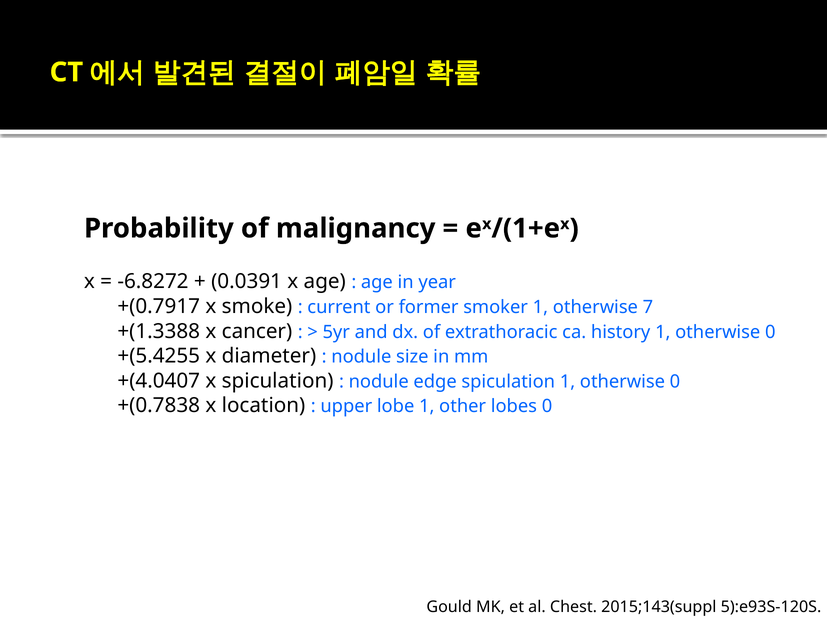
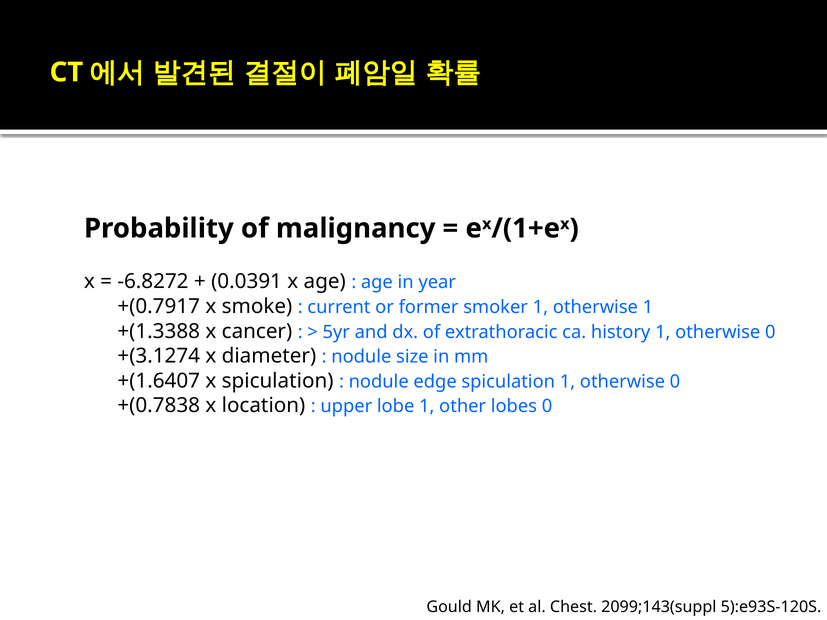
otherwise 7: 7 -> 1
+(5.4255: +(5.4255 -> +(3.1274
+(4.0407: +(4.0407 -> +(1.6407
2015;143(suppl: 2015;143(suppl -> 2099;143(suppl
